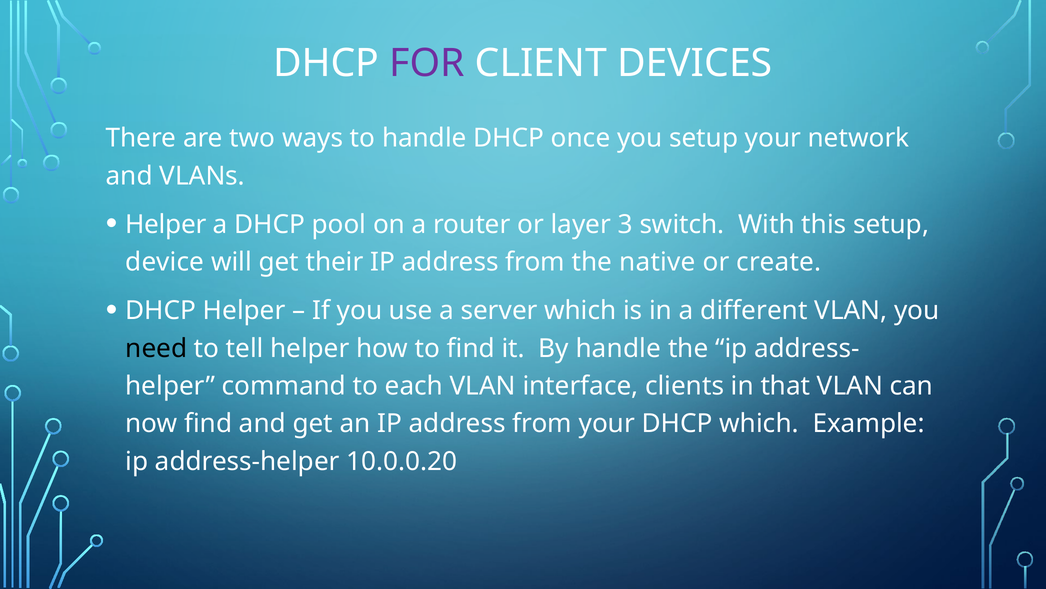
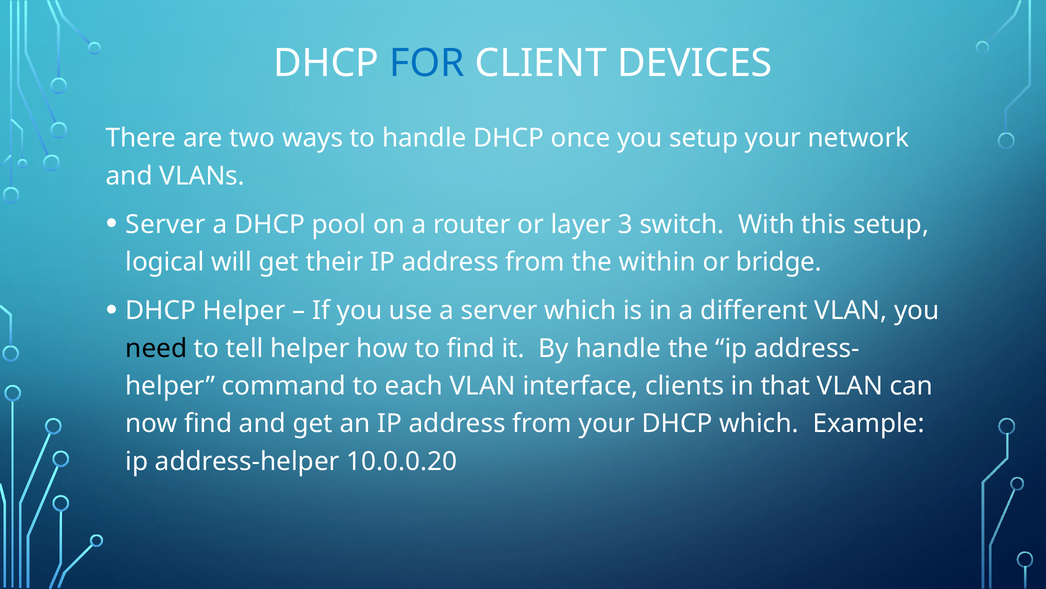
FOR colour: purple -> blue
Helper at (166, 224): Helper -> Server
device: device -> logical
native: native -> within
create: create -> bridge
